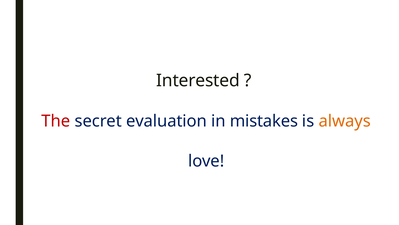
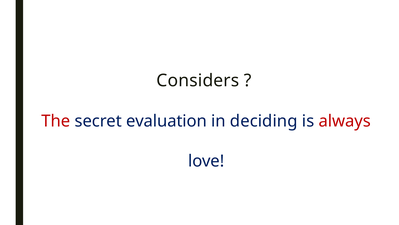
Interested: Interested -> Considers
mistakes: mistakes -> deciding
always colour: orange -> red
